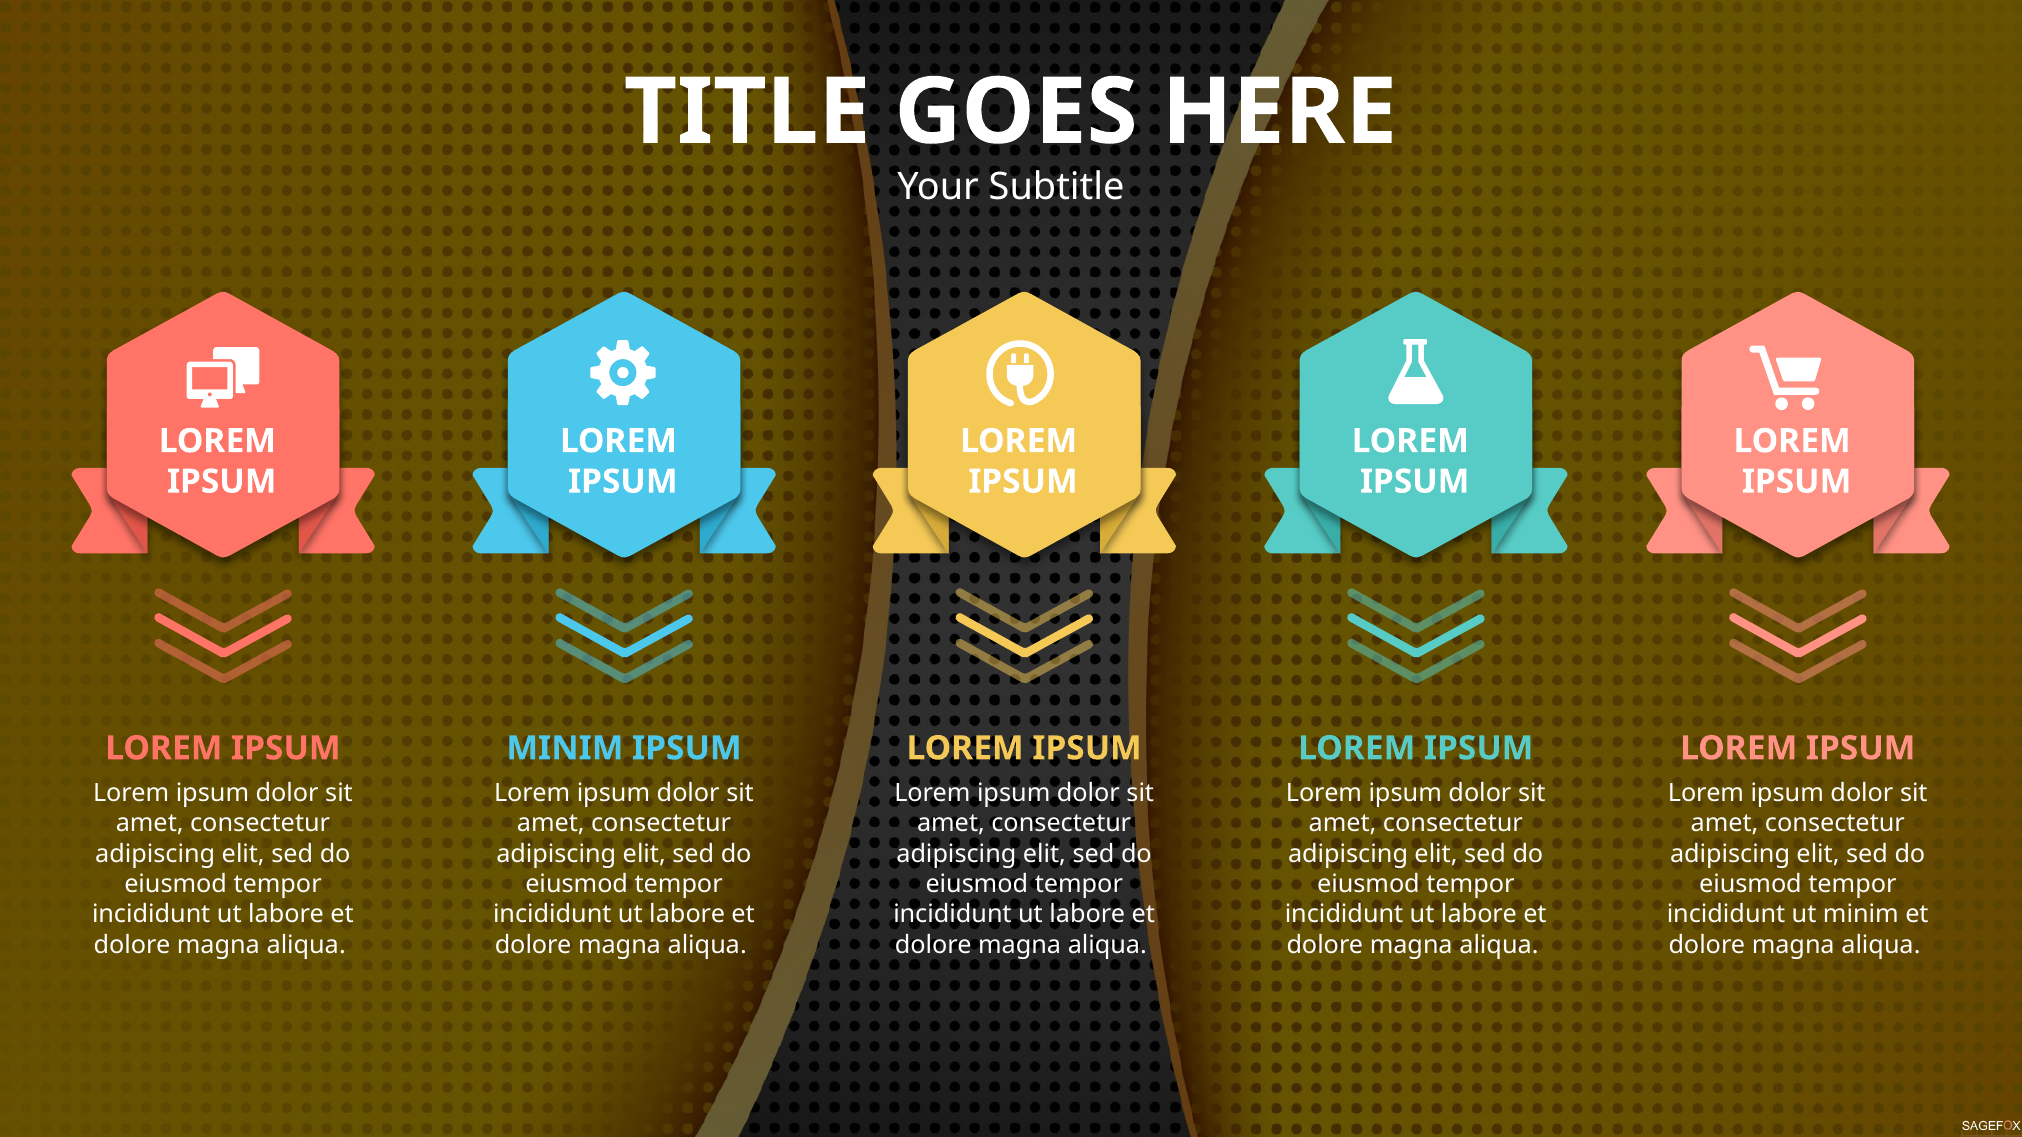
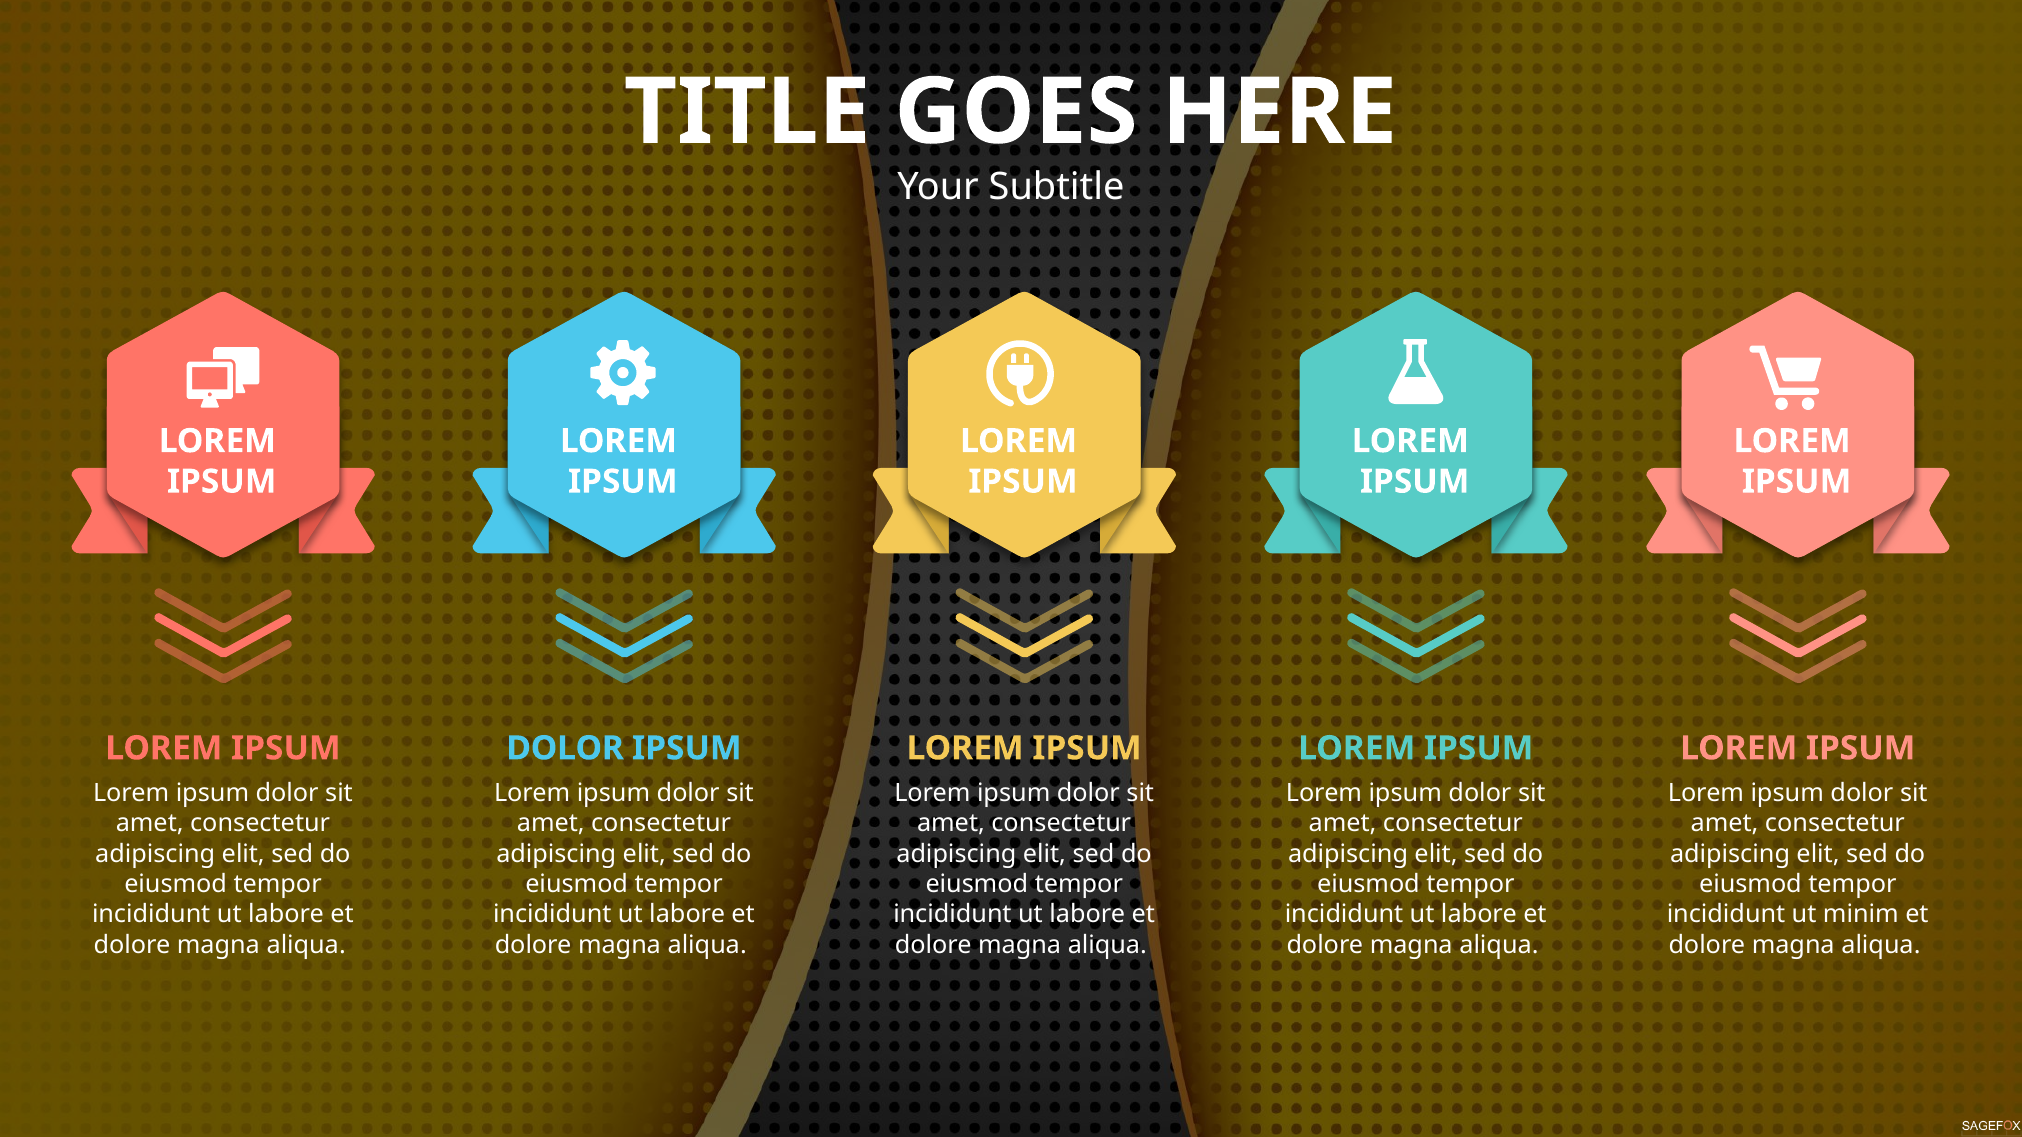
MINIM at (565, 749): MINIM -> DOLOR
